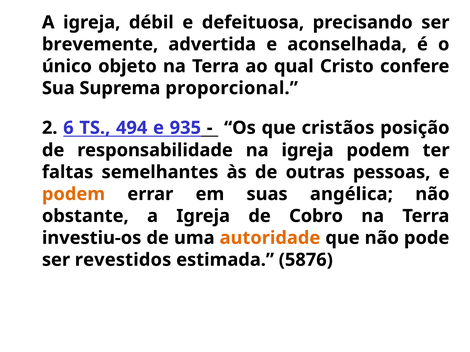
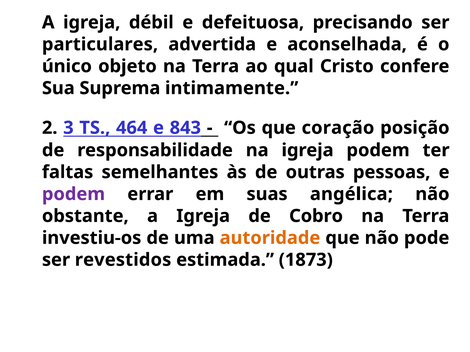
brevemente: brevemente -> particulares
proporcional: proporcional -> intimamente
6: 6 -> 3
494: 494 -> 464
935: 935 -> 843
cristãos: cristãos -> coração
podem at (74, 194) colour: orange -> purple
5876: 5876 -> 1873
